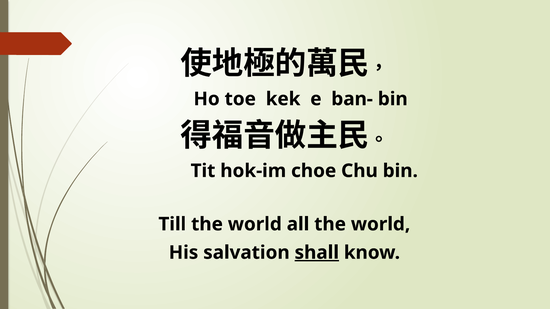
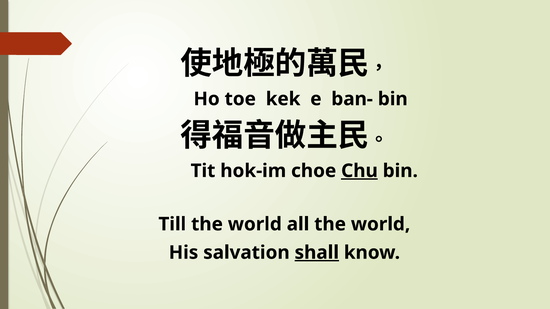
Chu underline: none -> present
